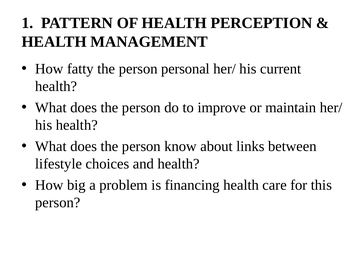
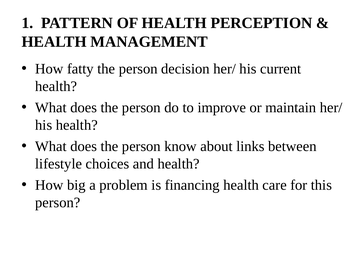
personal: personal -> decision
